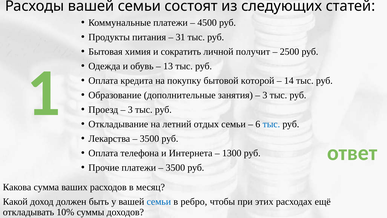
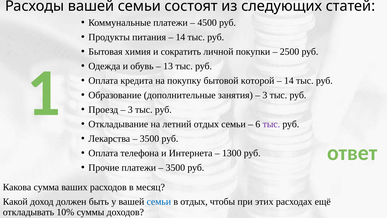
31 at (180, 37): 31 -> 14
получит: получит -> покупки
тыс at (271, 124) colour: blue -> purple
в ребро: ребро -> отдых
